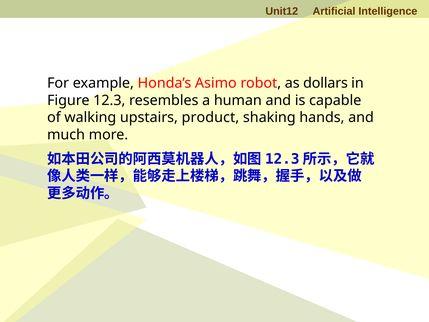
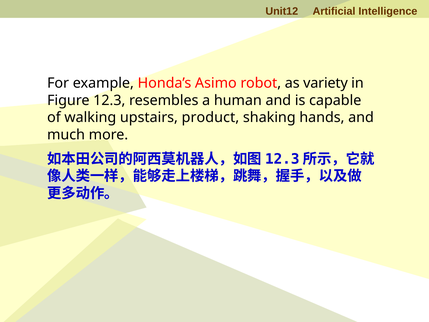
dollars: dollars -> variety
